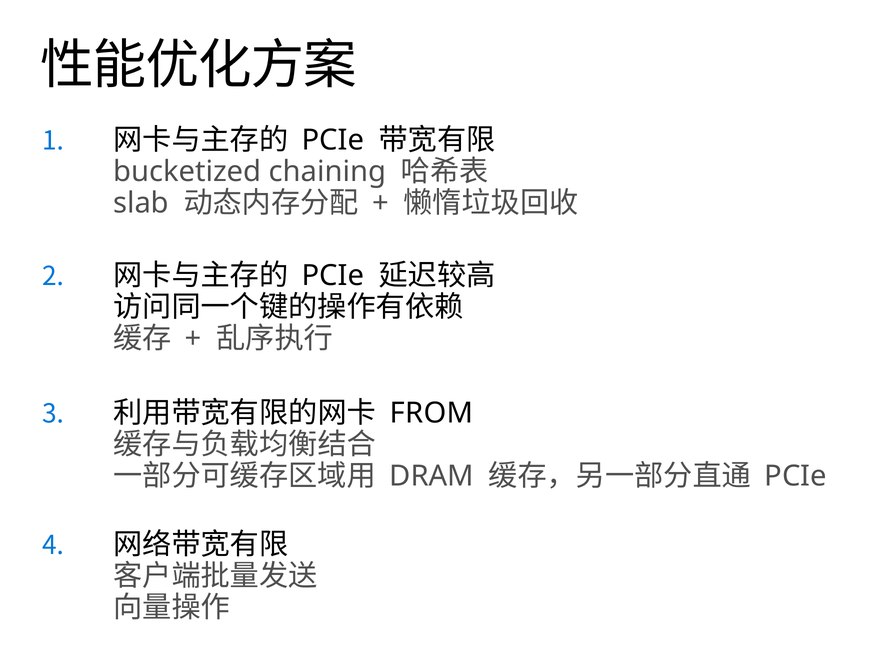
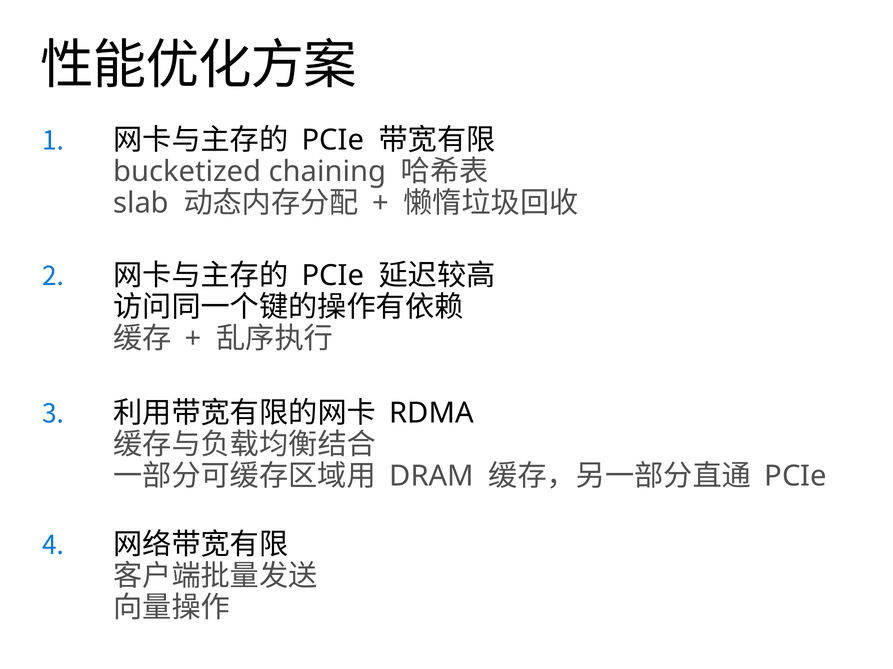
FROM: FROM -> RDMA
